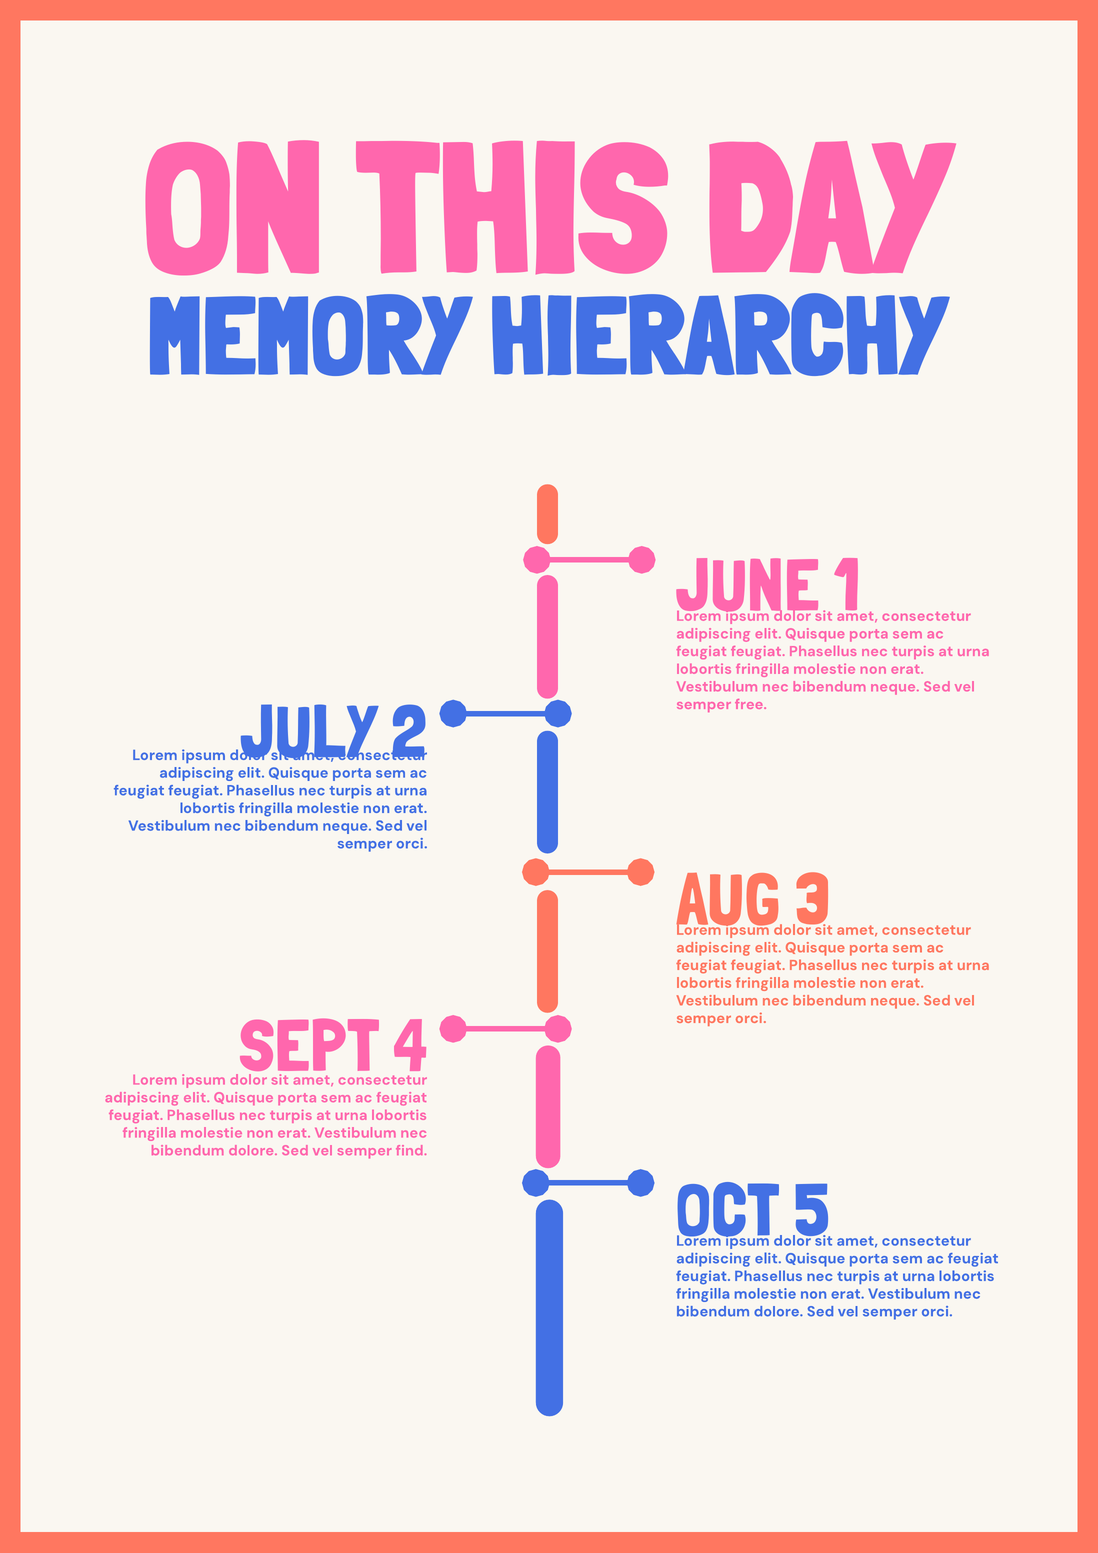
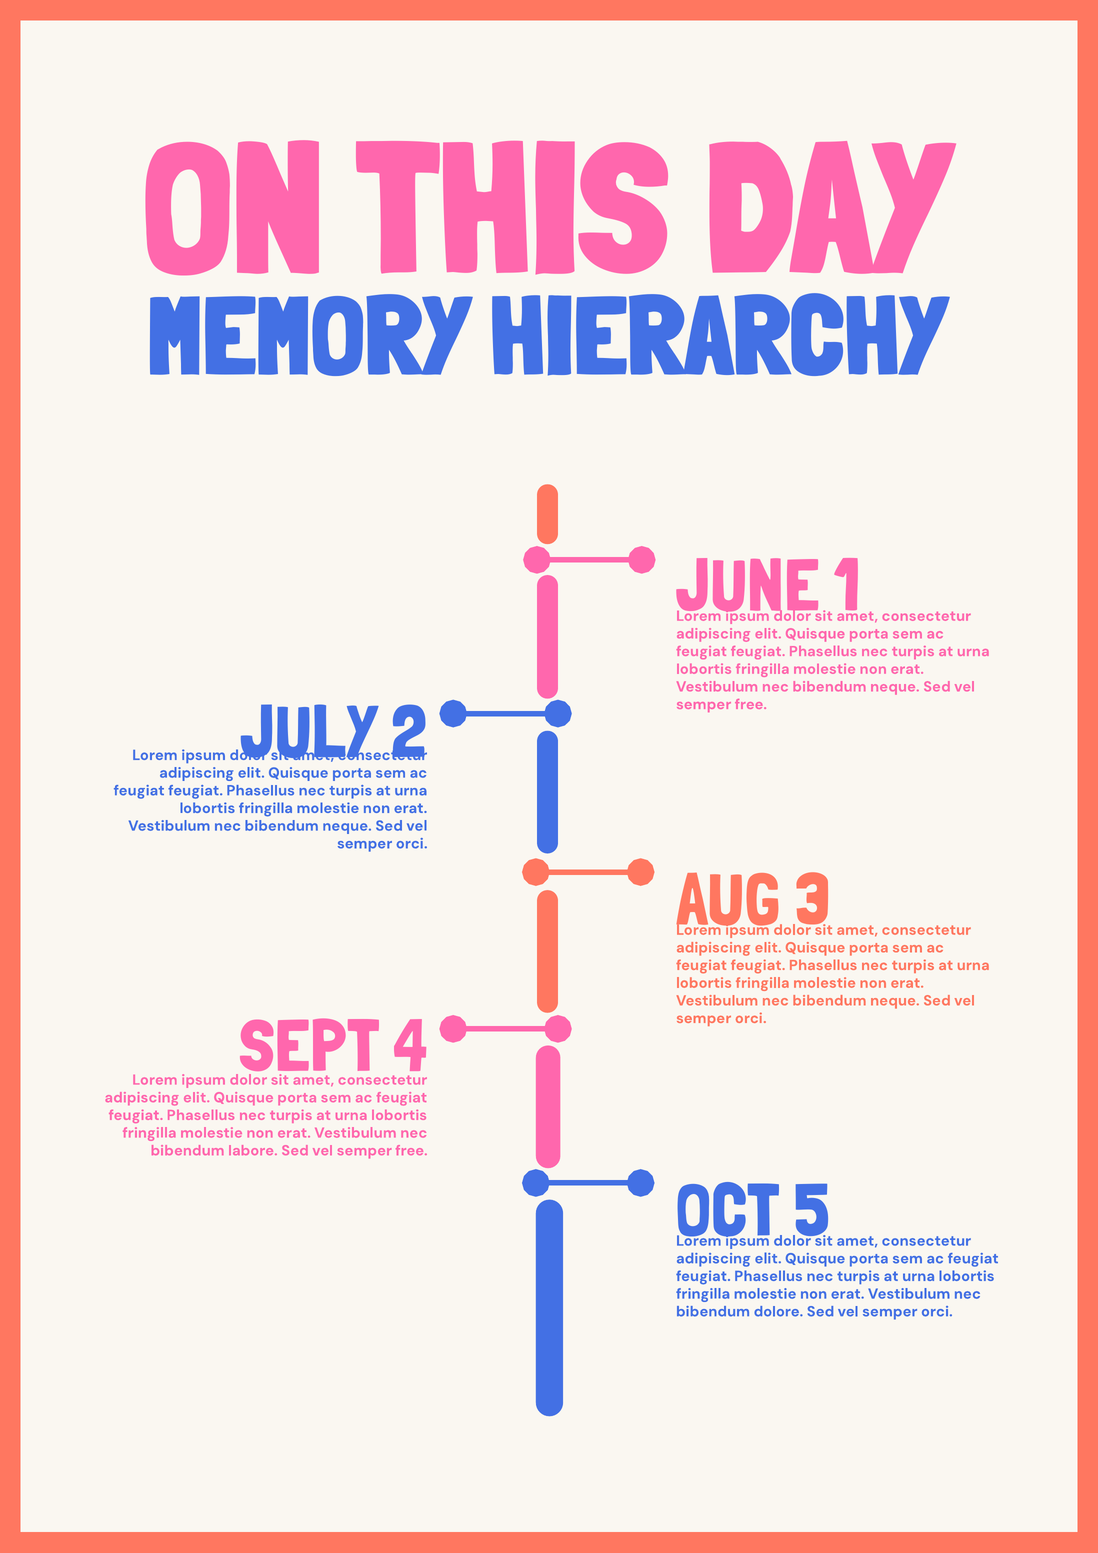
dolore at (253, 1151): dolore -> labore
find at (411, 1151): find -> free
